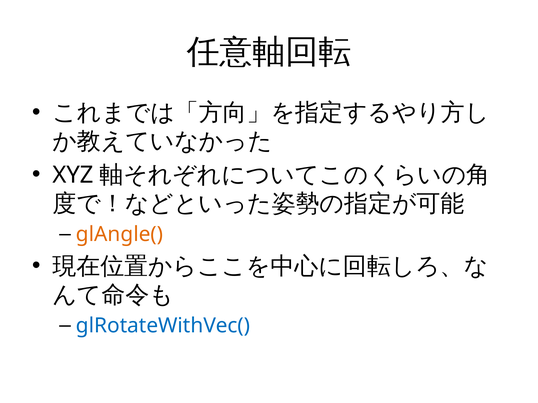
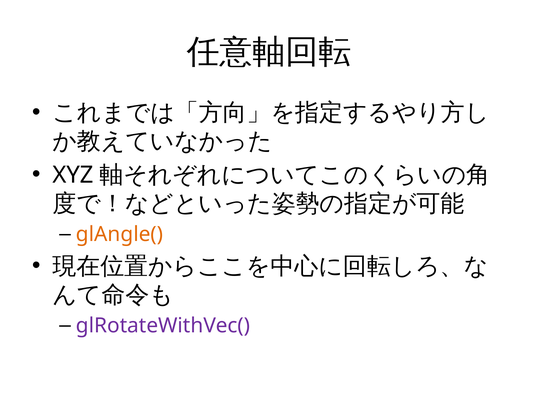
glRotateWithVec( colour: blue -> purple
